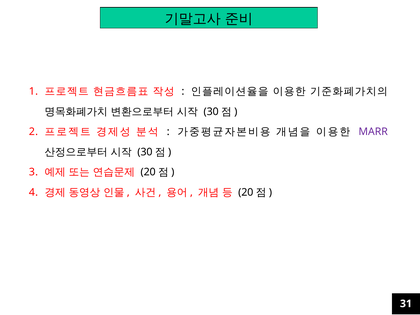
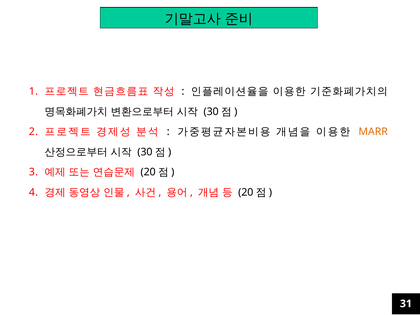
MARR colour: purple -> orange
